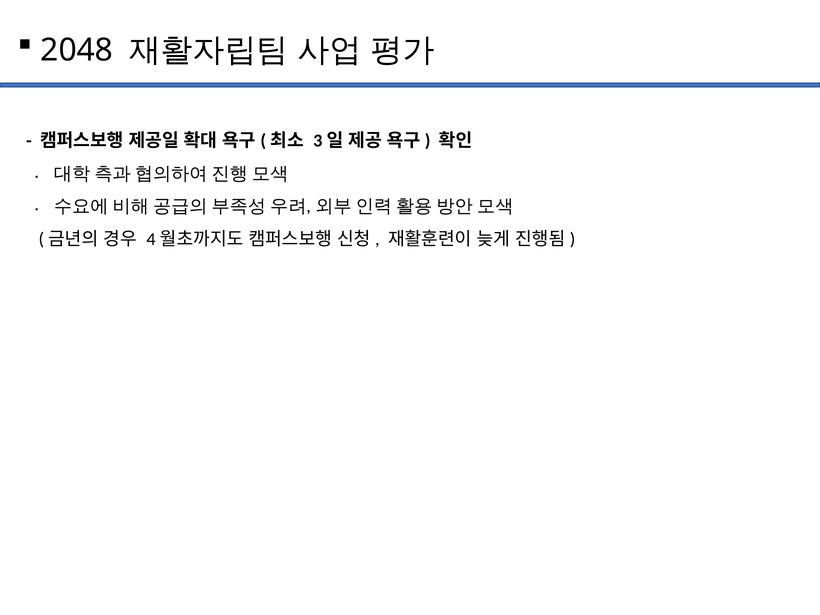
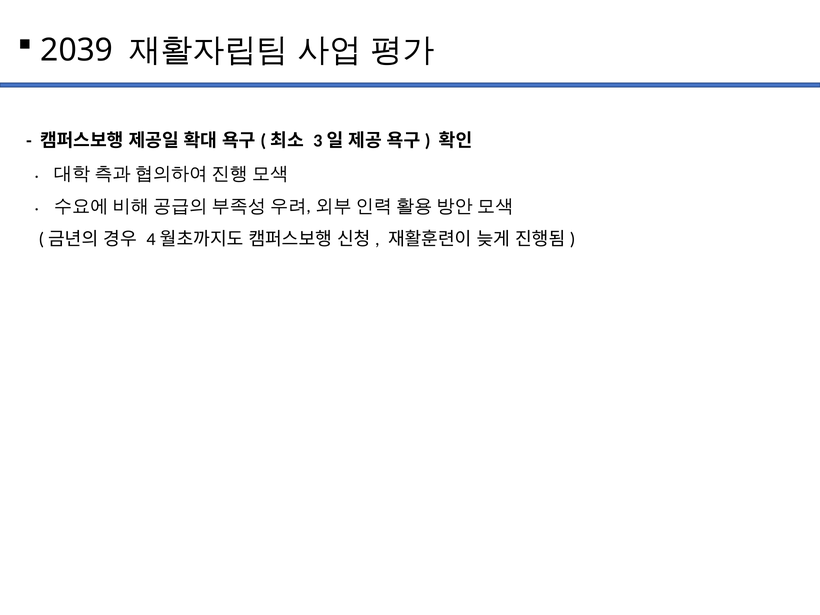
2048: 2048 -> 2039
